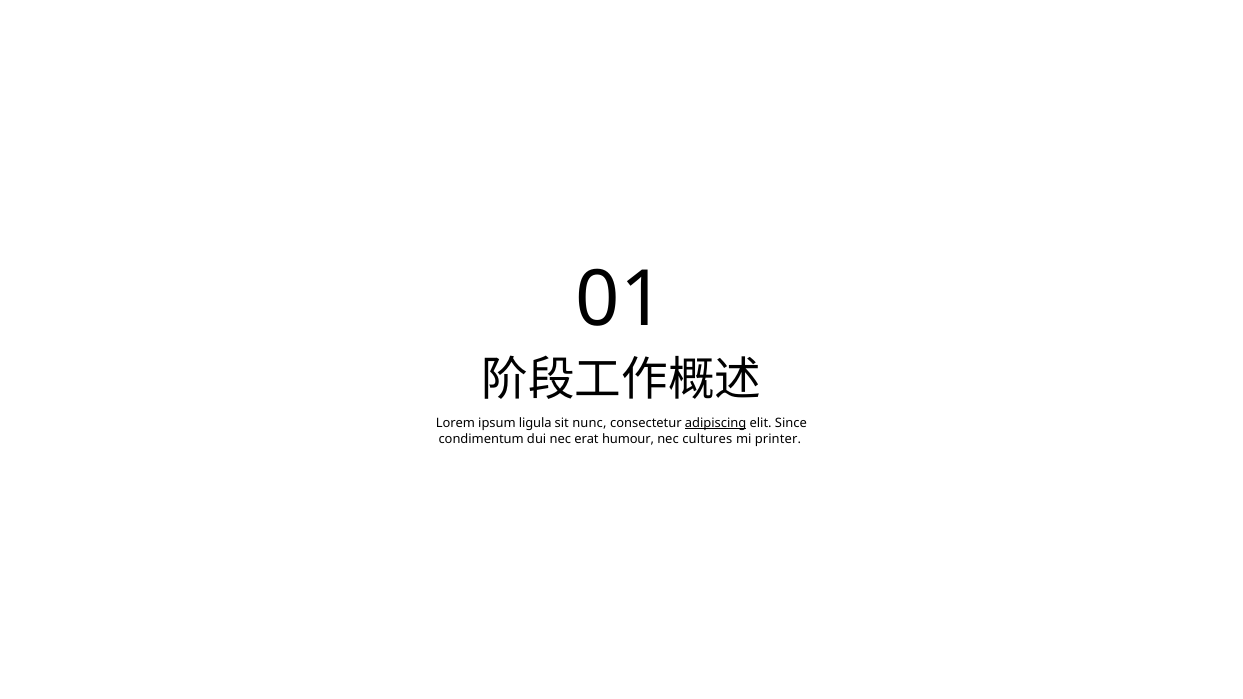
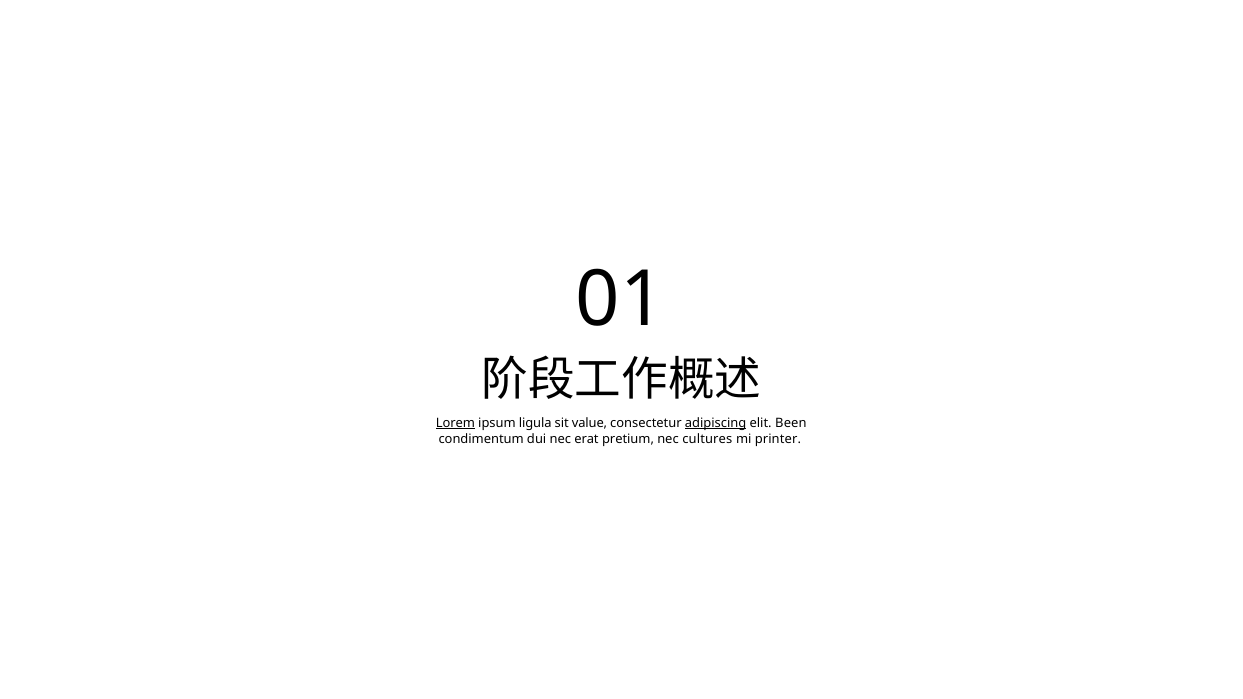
Lorem underline: none -> present
nunc: nunc -> value
Since: Since -> Been
humour: humour -> pretium
